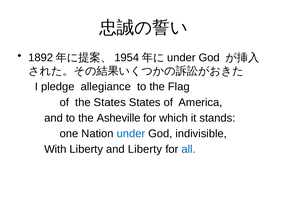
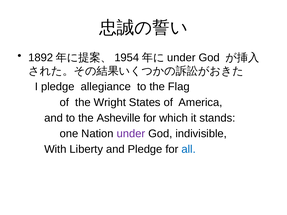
the States: States -> Wright
under at (131, 134) colour: blue -> purple
and Liberty: Liberty -> Pledge
